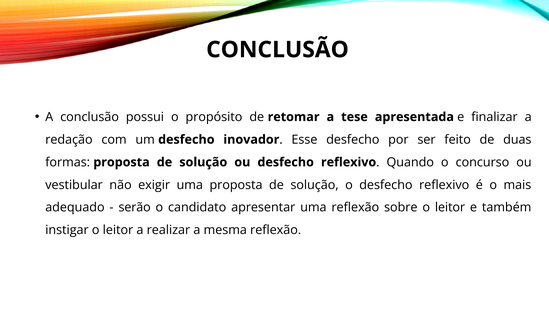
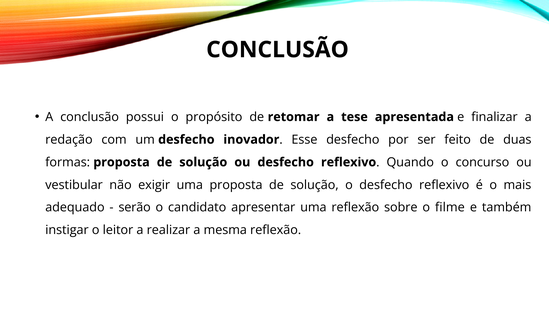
sobre o leitor: leitor -> filme
